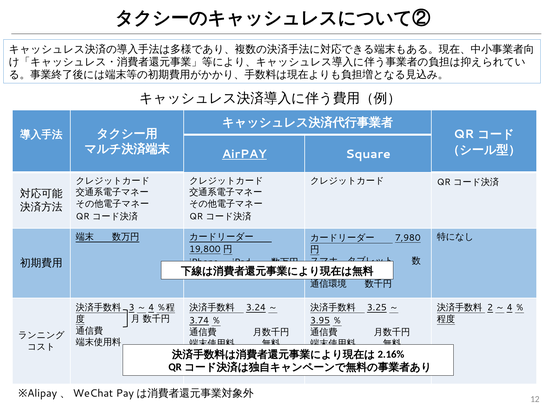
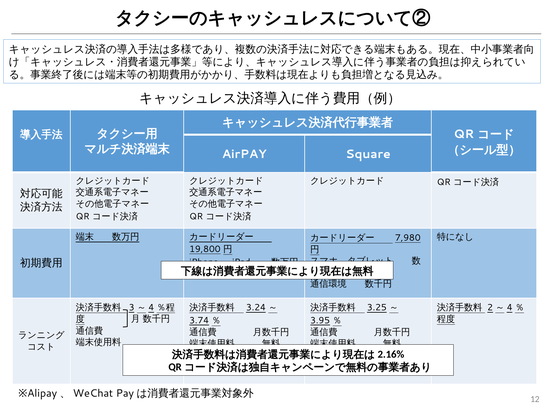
AirPAY underline: present -> none
